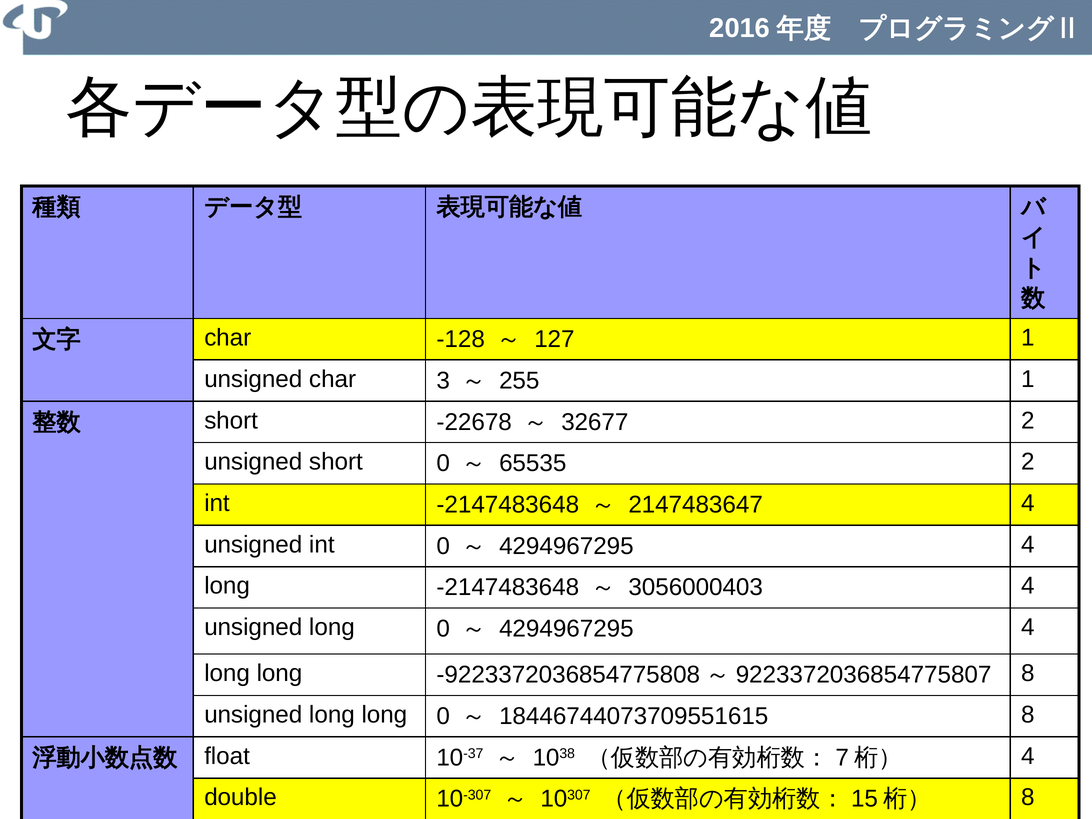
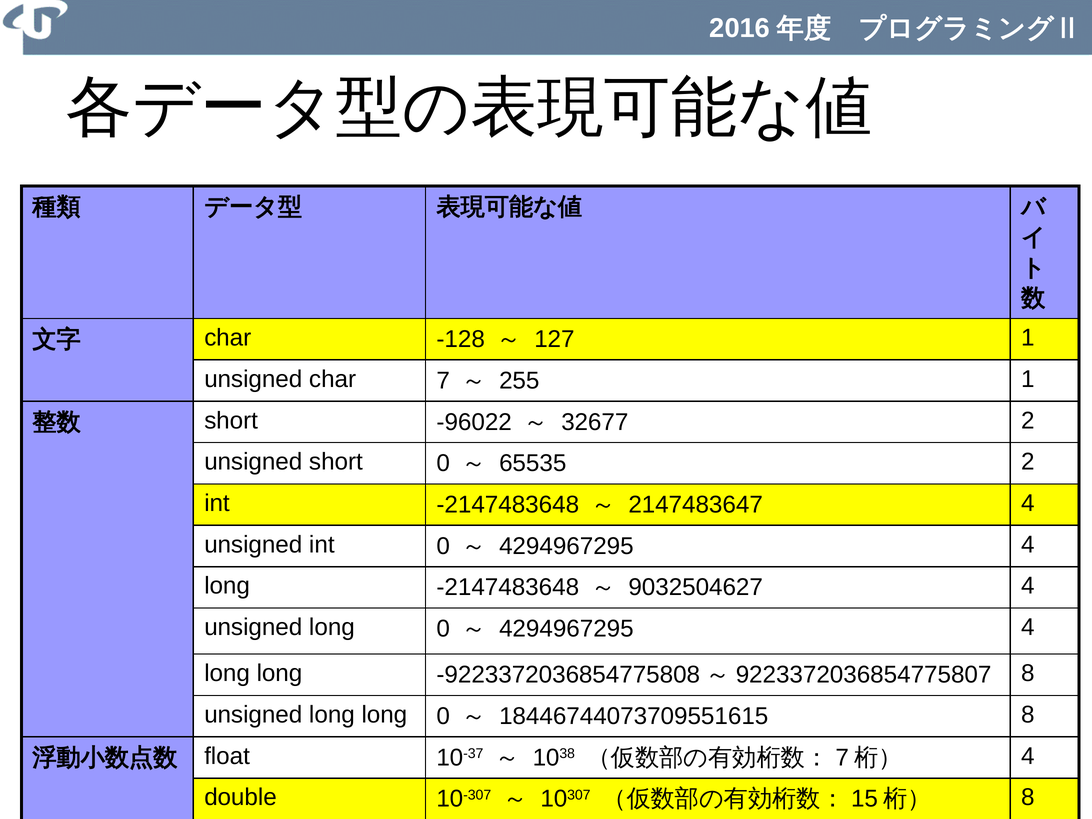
3: 3 -> 7
-22678: -22678 -> -96022
3056000403: 3056000403 -> 9032504627
